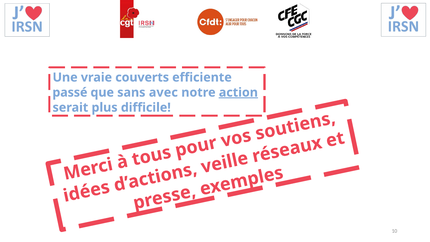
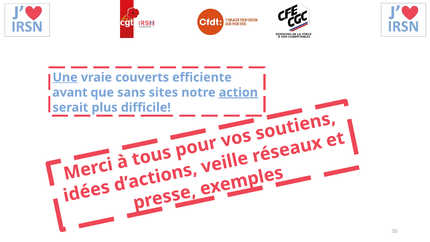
Une underline: none -> present
passé: passé -> avant
avec: avec -> sites
